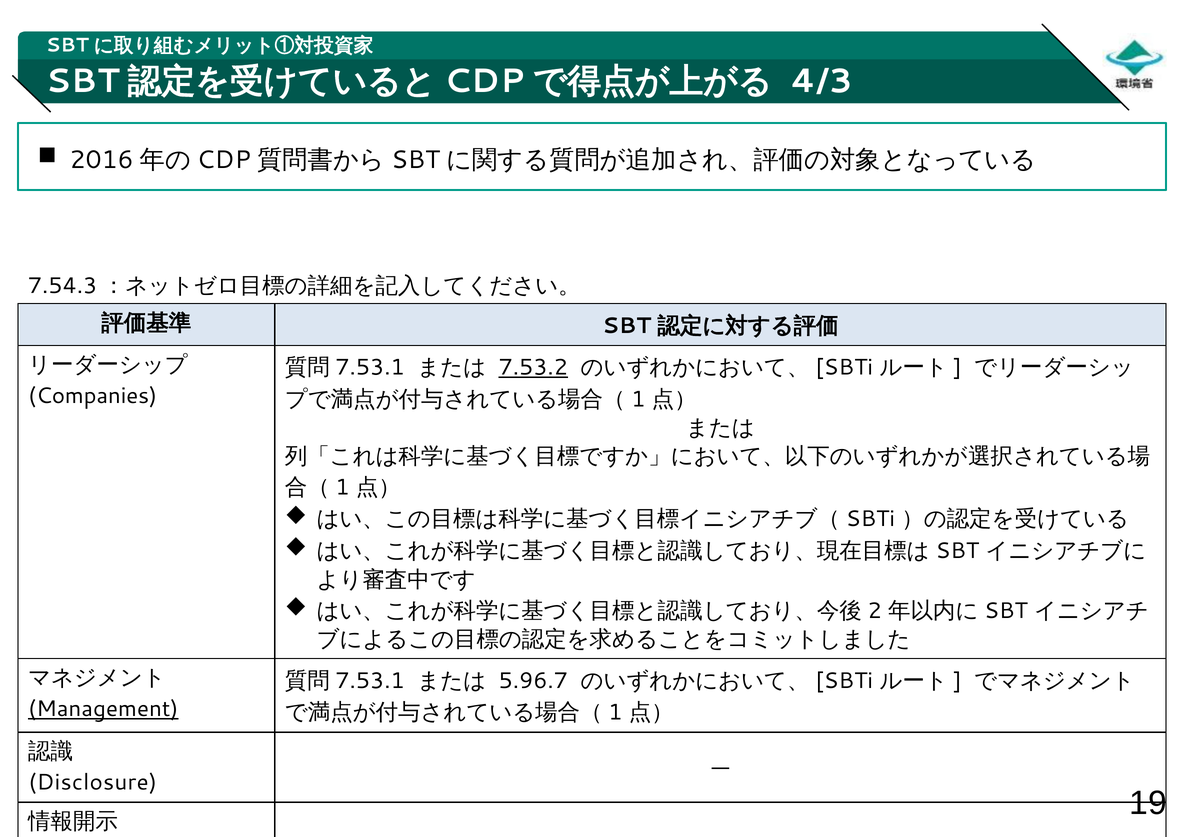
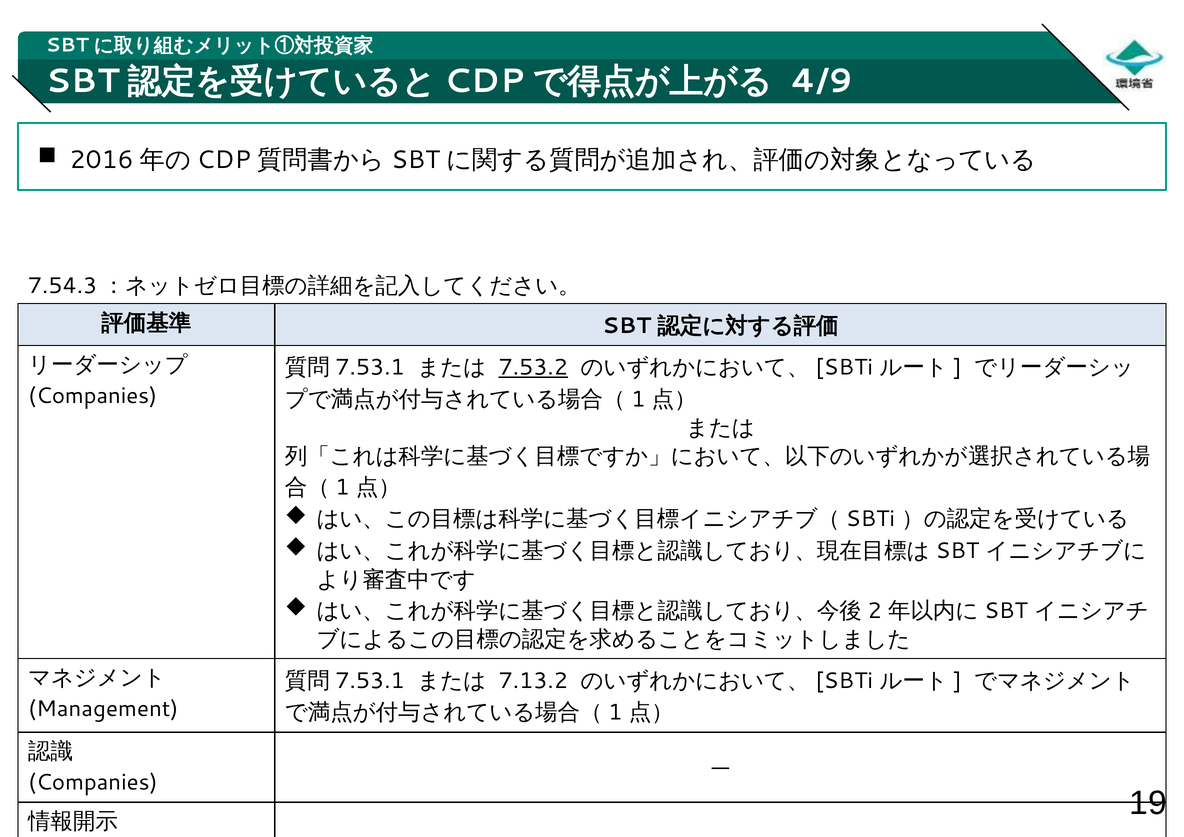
4/3: 4/3 -> 4/9
5.96.7: 5.96.7 -> 7.13.2
Management underline: present -> none
Disclosure at (93, 783): Disclosure -> Companies
